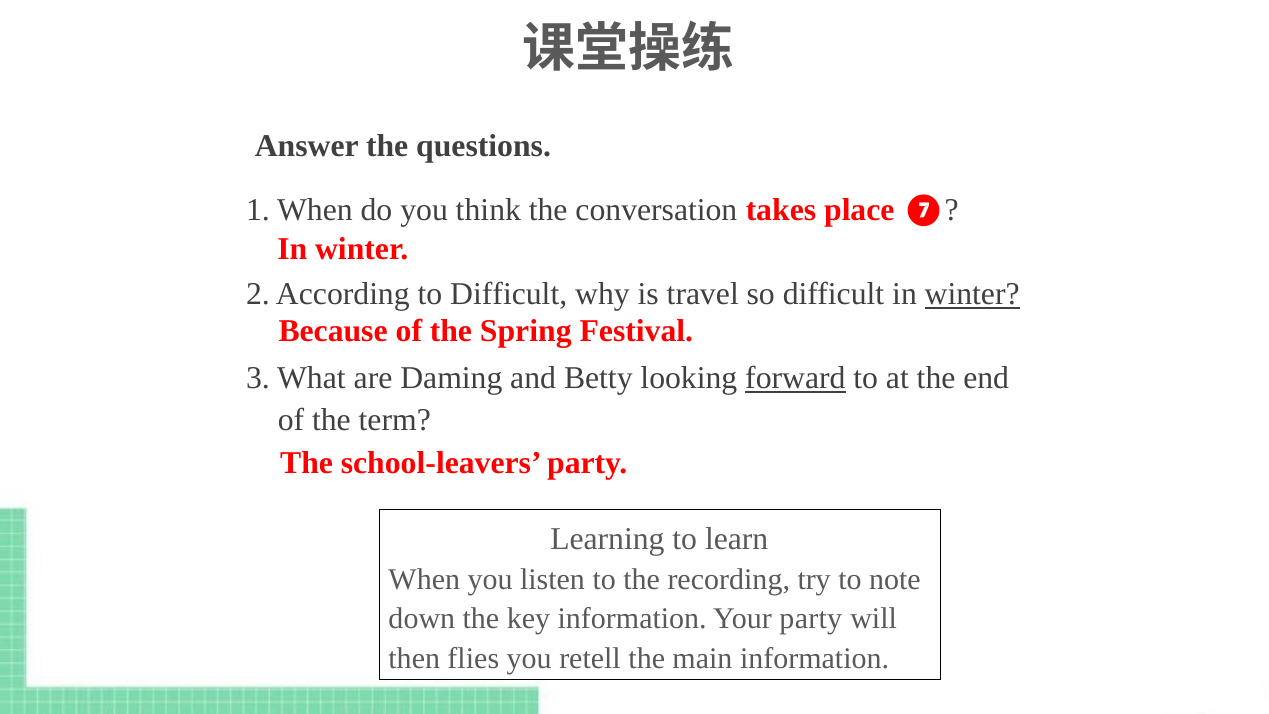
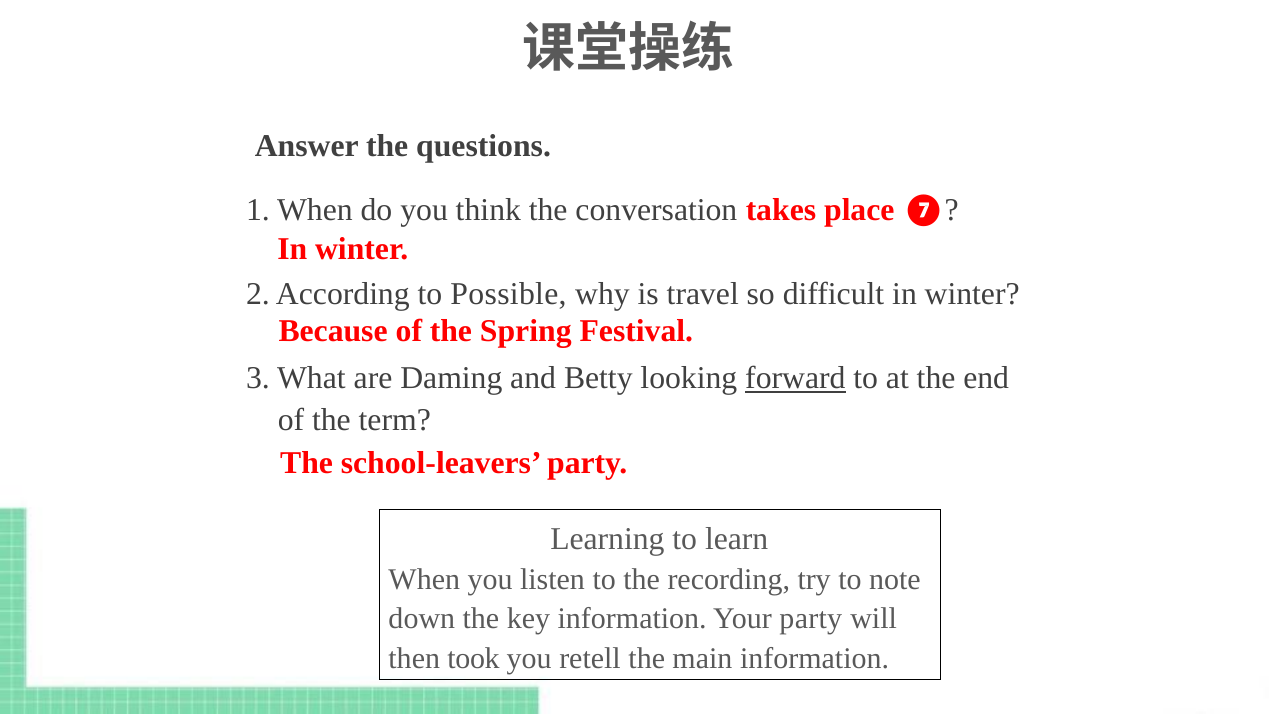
to Difficult: Difficult -> Possible
winter at (972, 294) underline: present -> none
flies: flies -> took
